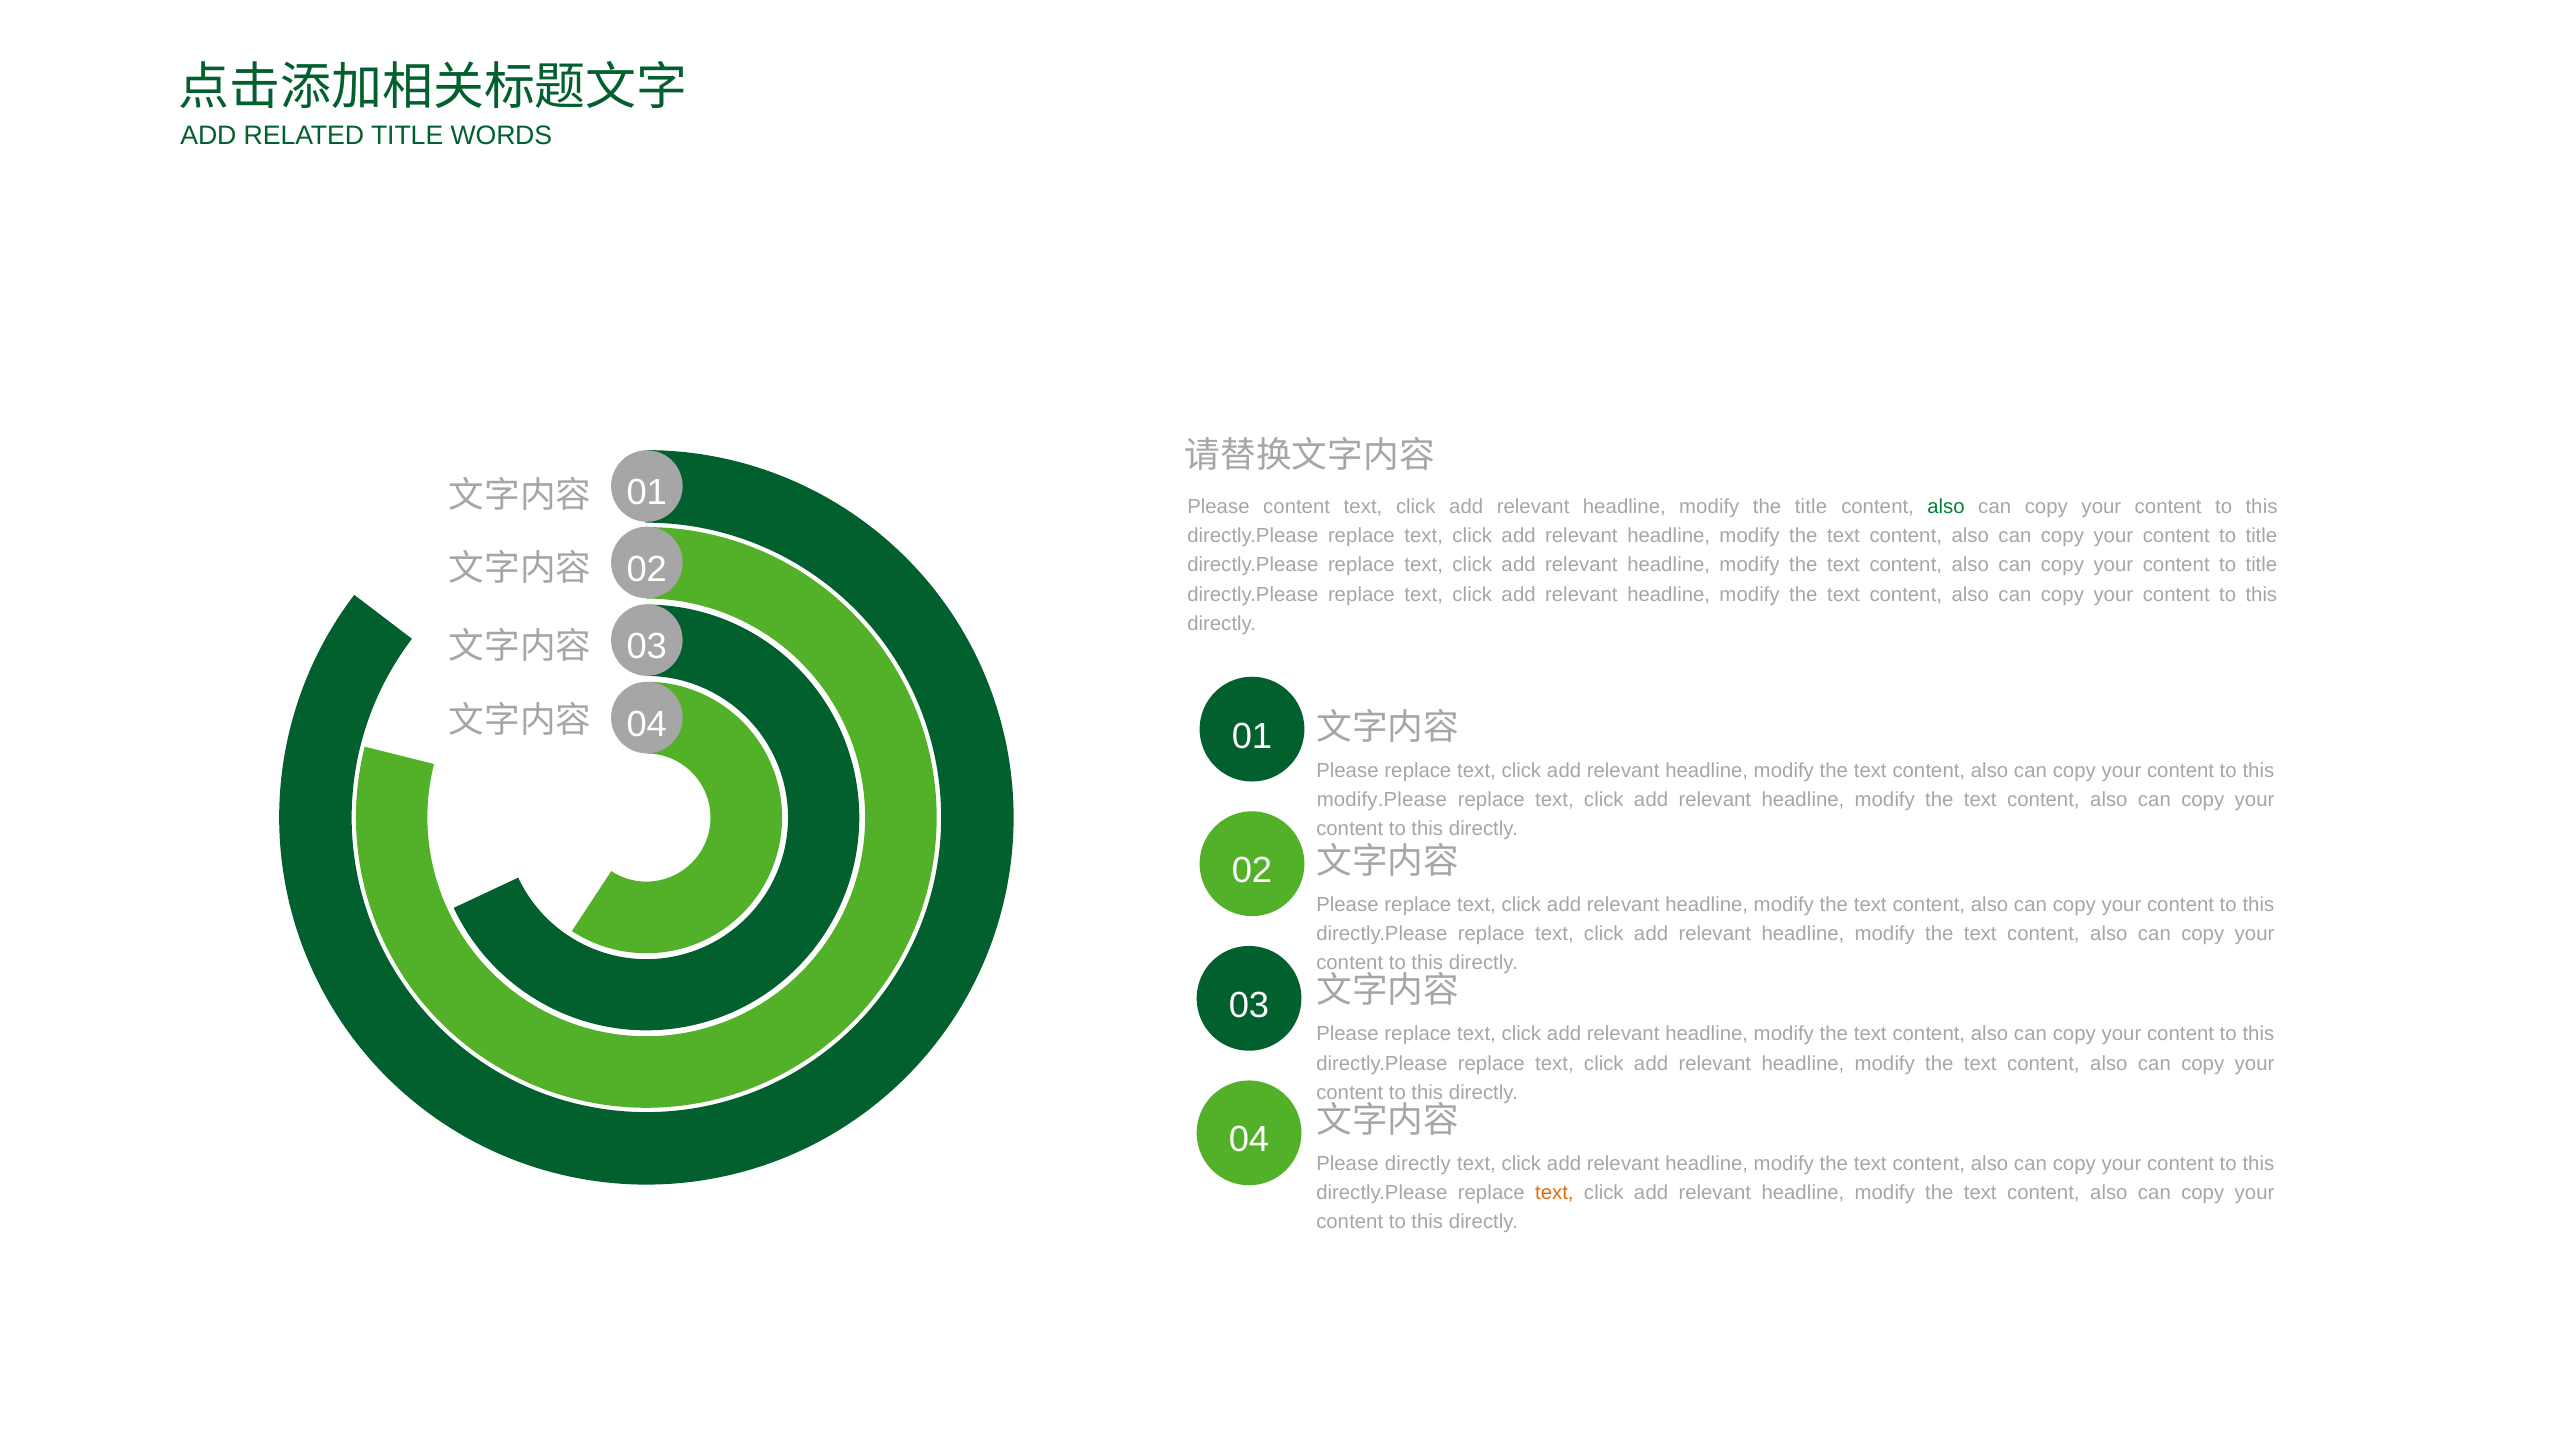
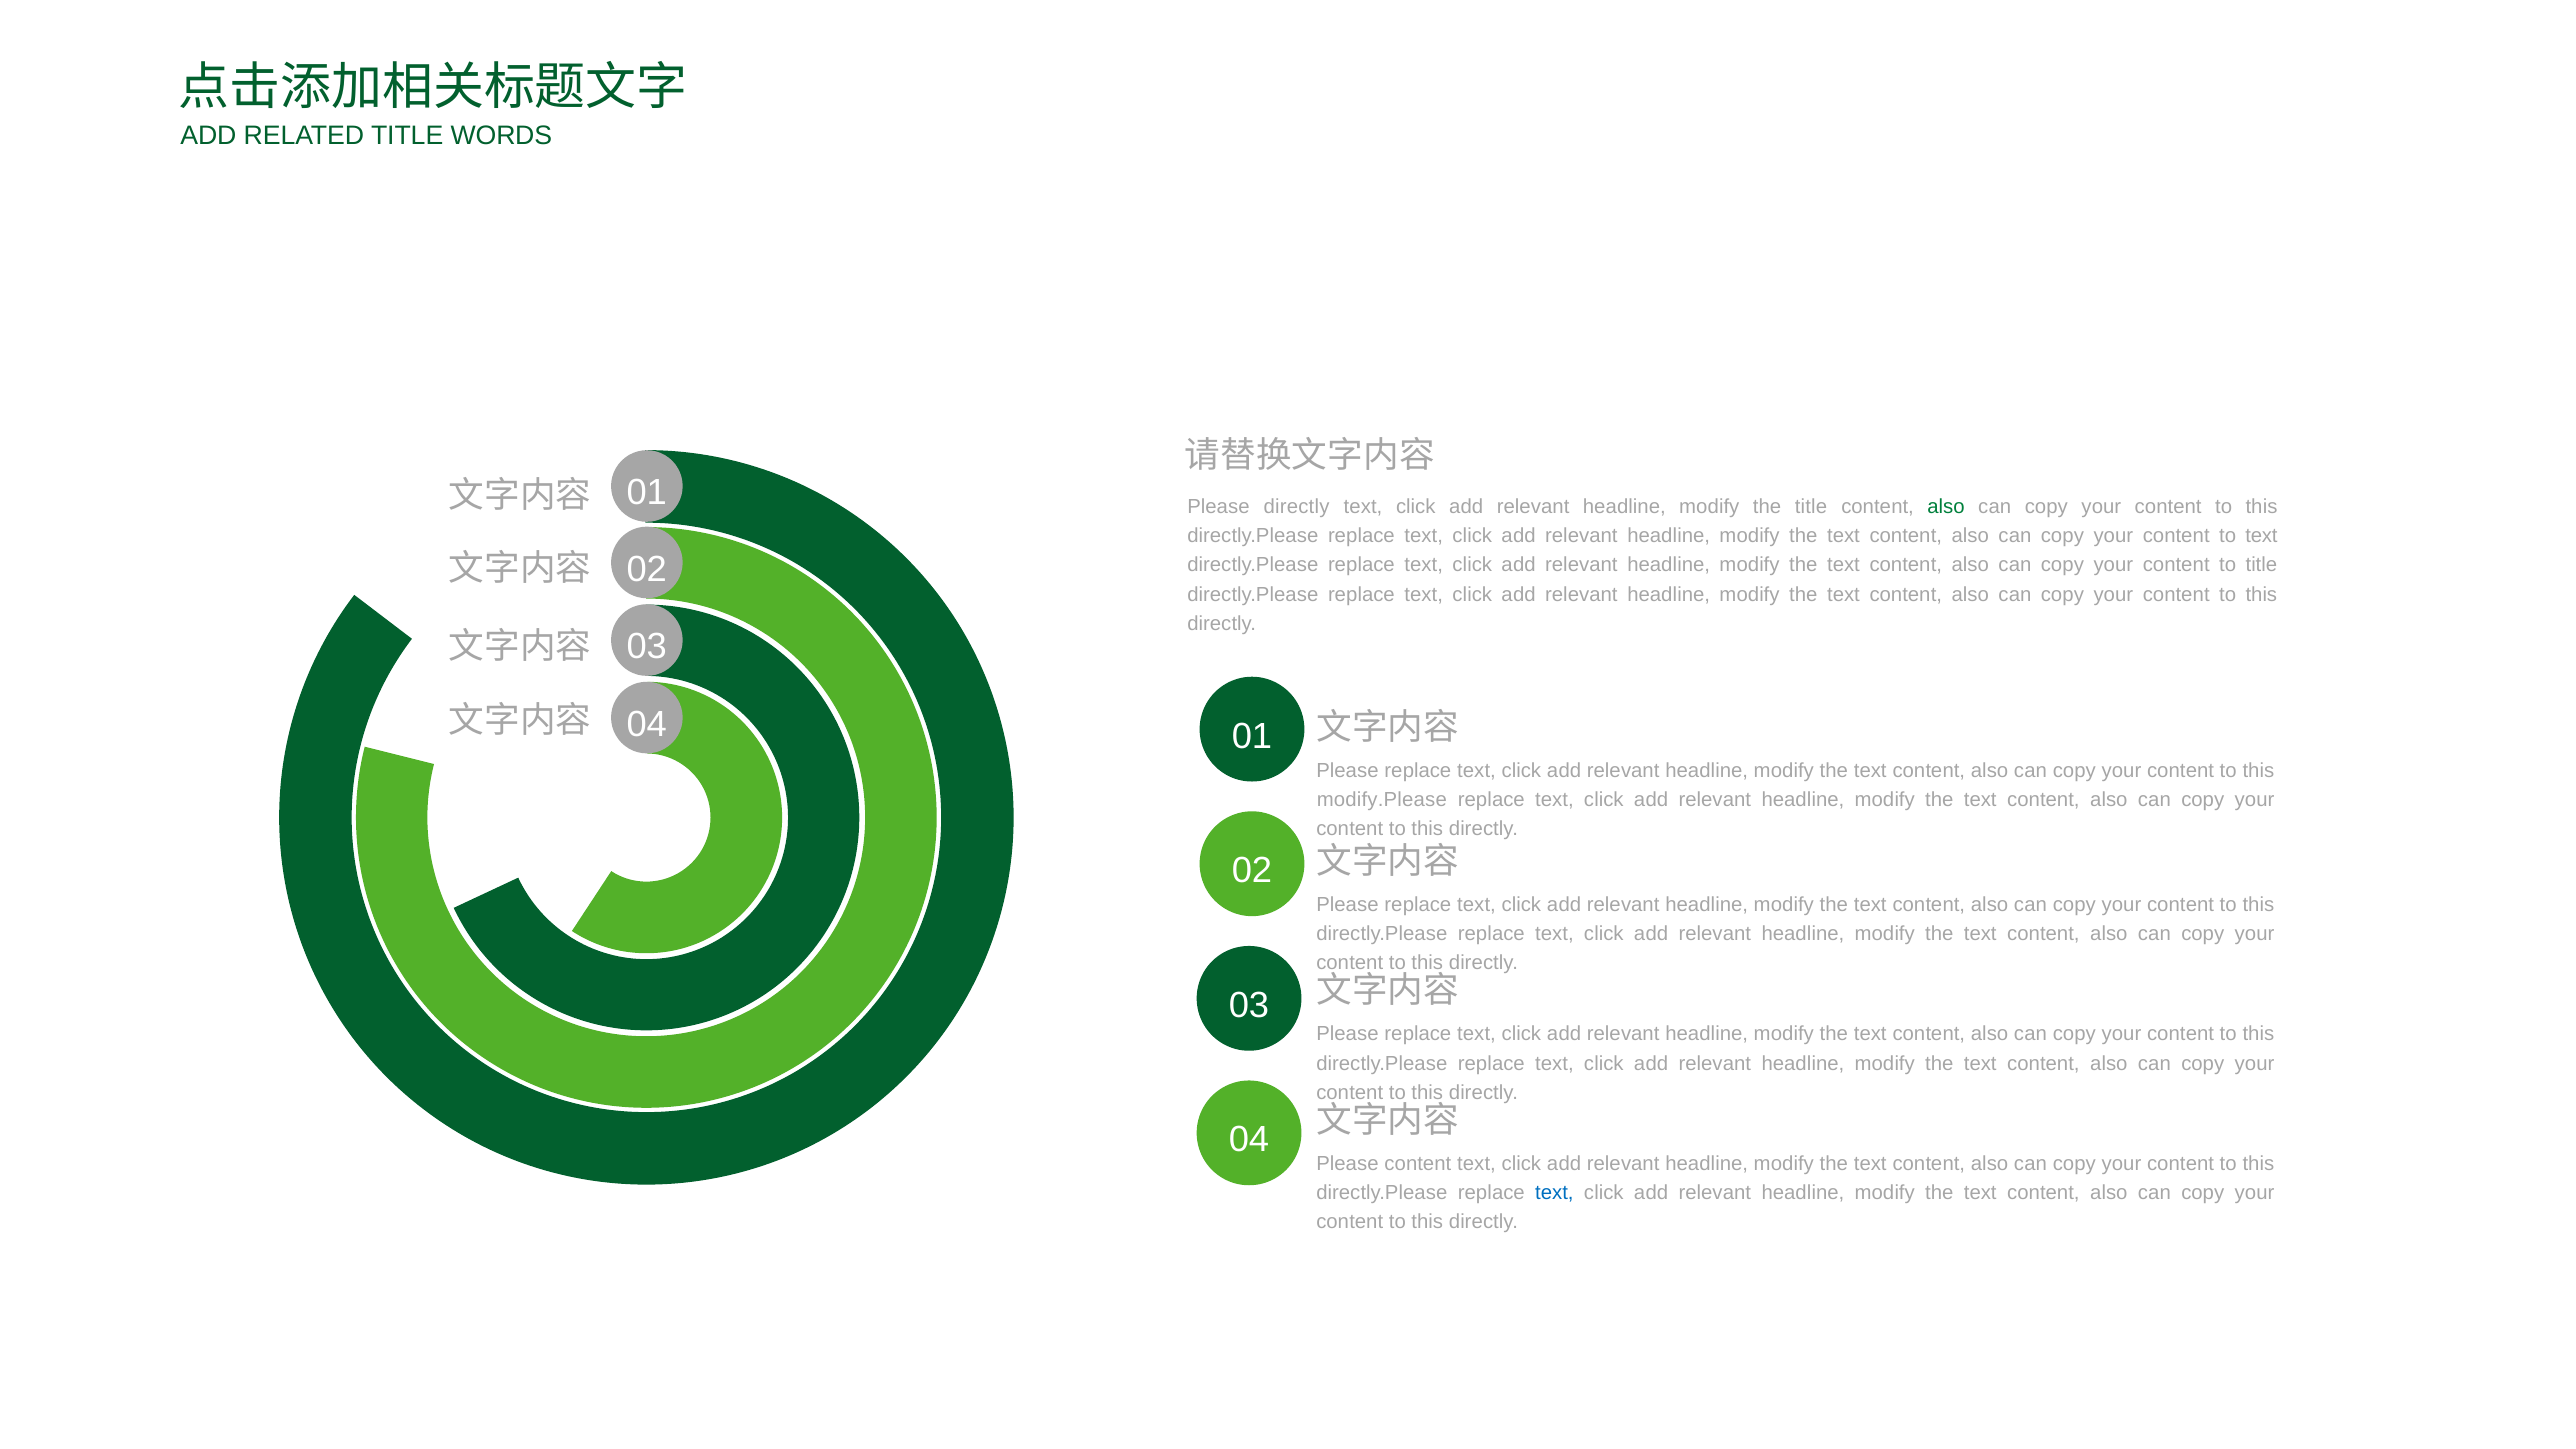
Please content: content -> directly
title at (2261, 536): title -> text
Please directly: directly -> content
text at (1554, 1193) colour: orange -> blue
